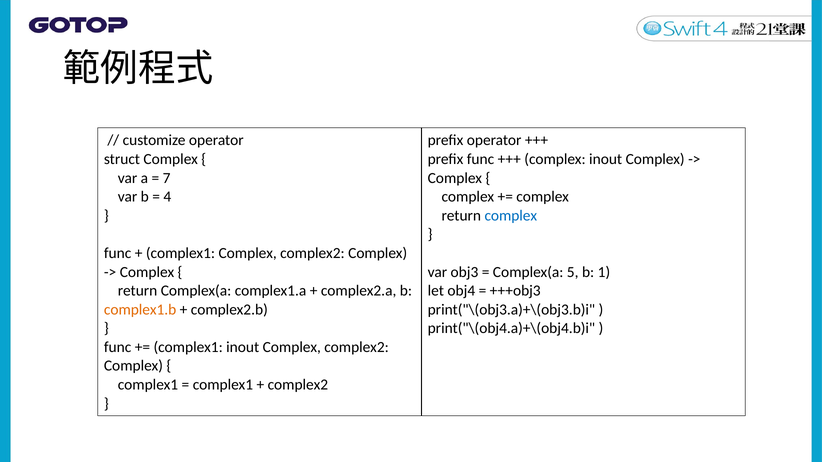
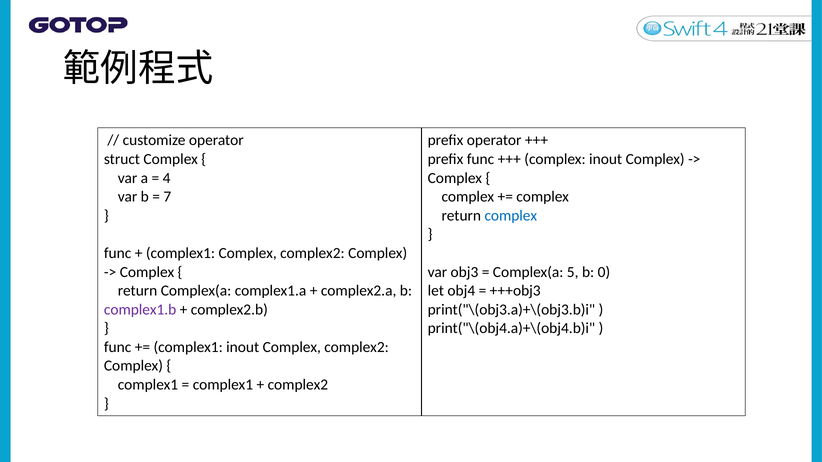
7: 7 -> 4
4: 4 -> 7
1: 1 -> 0
complex1.b colour: orange -> purple
